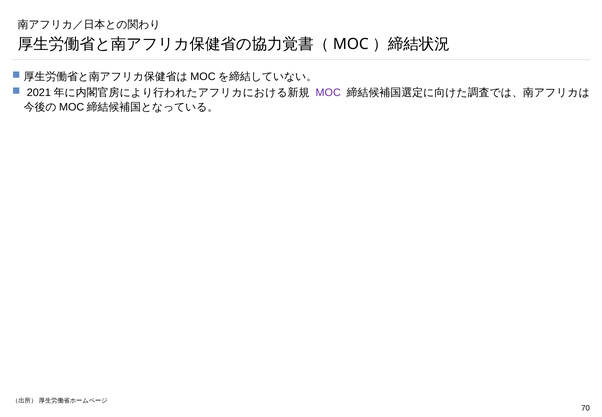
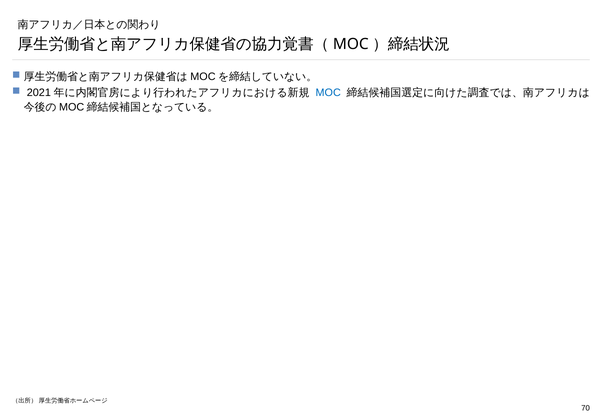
MOC colour: purple -> blue
